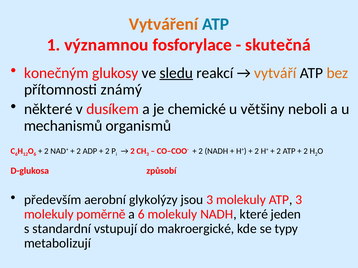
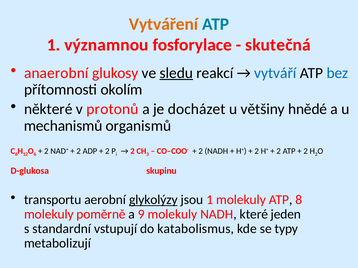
konečným: konečným -> anaerobní
vytváří colour: orange -> blue
bez colour: orange -> blue
známý: známý -> okolím
dusíkem: dusíkem -> protonů
chemické: chemické -> docházet
neboli: neboli -> hnědé
způsobí: způsobí -> skupinu
především: především -> transportu
glykolýzy underline: none -> present
jsou 3: 3 -> 1
ATP 3: 3 -> 8
a 6: 6 -> 9
makroergické: makroergické -> katabolismus
